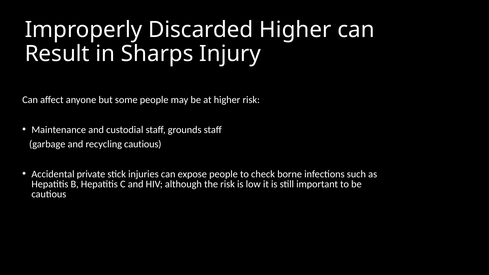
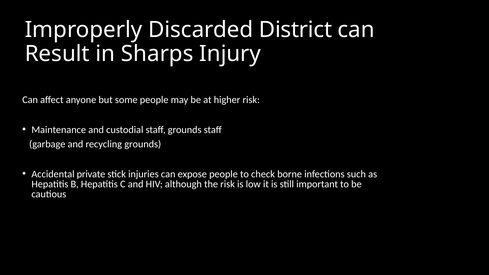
Discarded Higher: Higher -> District
recycling cautious: cautious -> grounds
